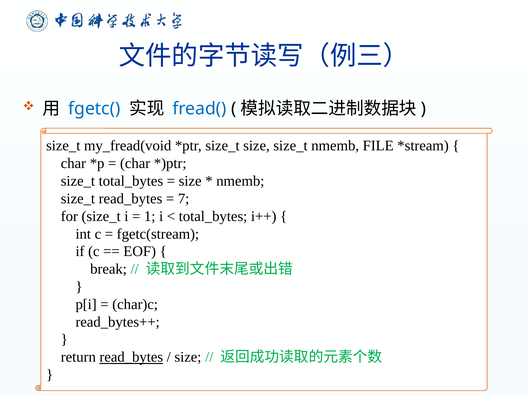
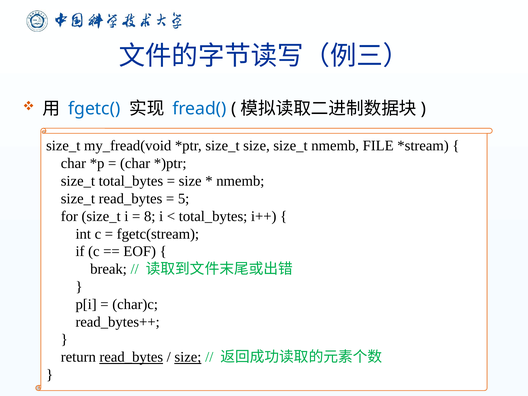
7: 7 -> 5
1: 1 -> 8
size at (188, 357) underline: none -> present
